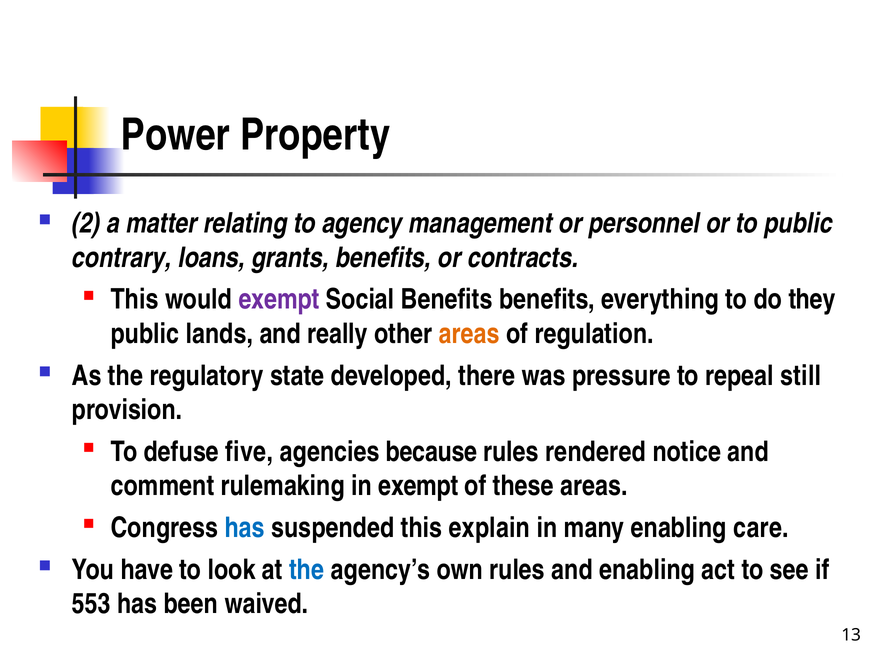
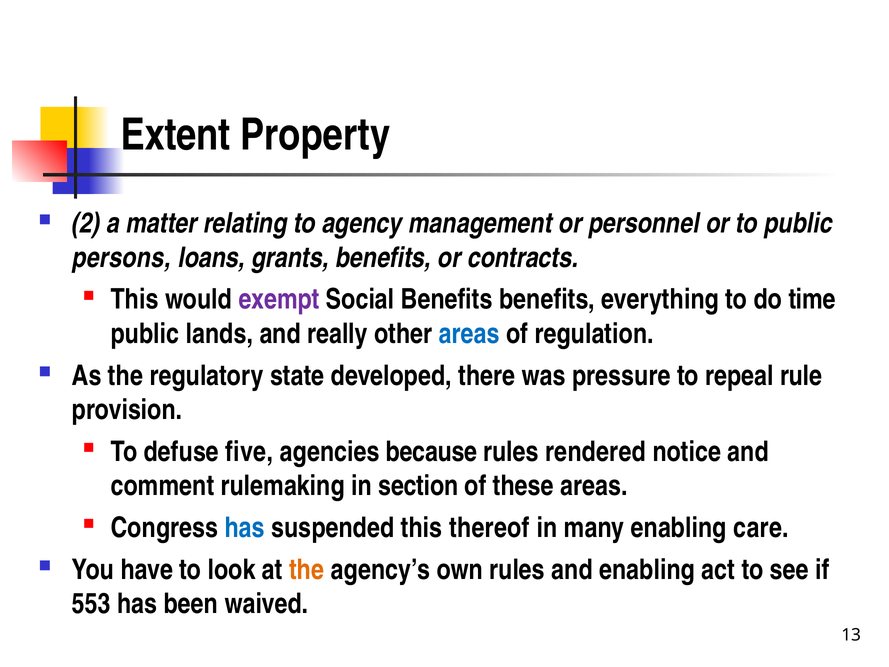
Power: Power -> Extent
contrary: contrary -> persons
they: they -> time
areas at (469, 334) colour: orange -> blue
still: still -> rule
in exempt: exempt -> section
explain: explain -> thereof
the at (307, 570) colour: blue -> orange
